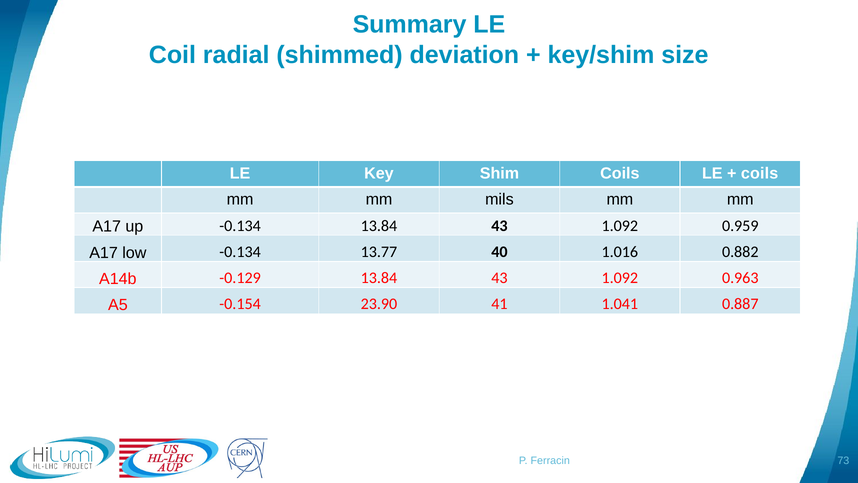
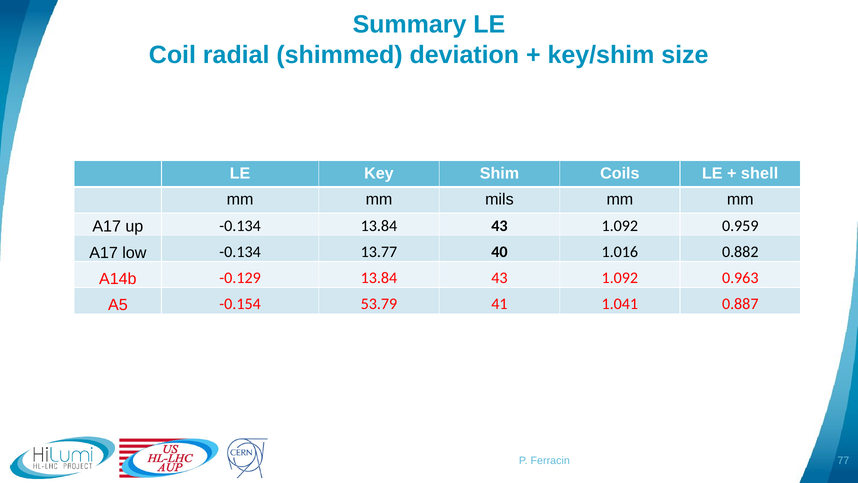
coils at (760, 173): coils -> shell
23.90: 23.90 -> 53.79
73: 73 -> 77
